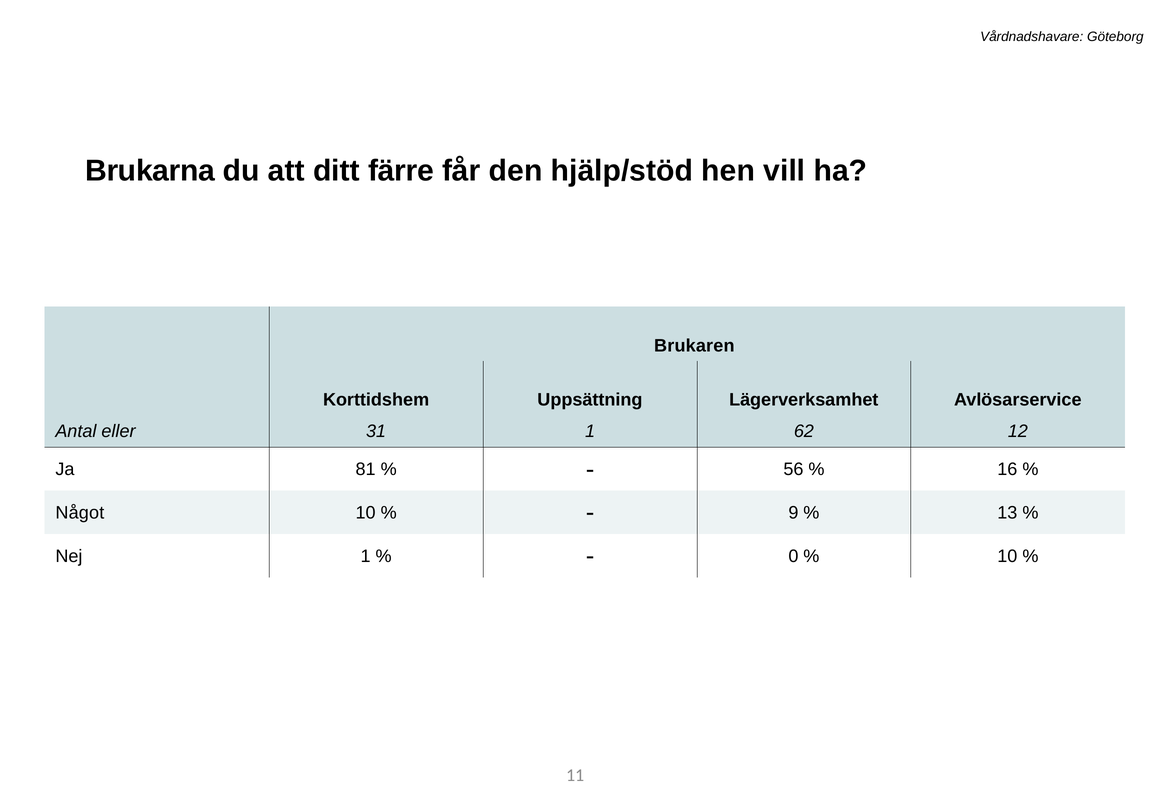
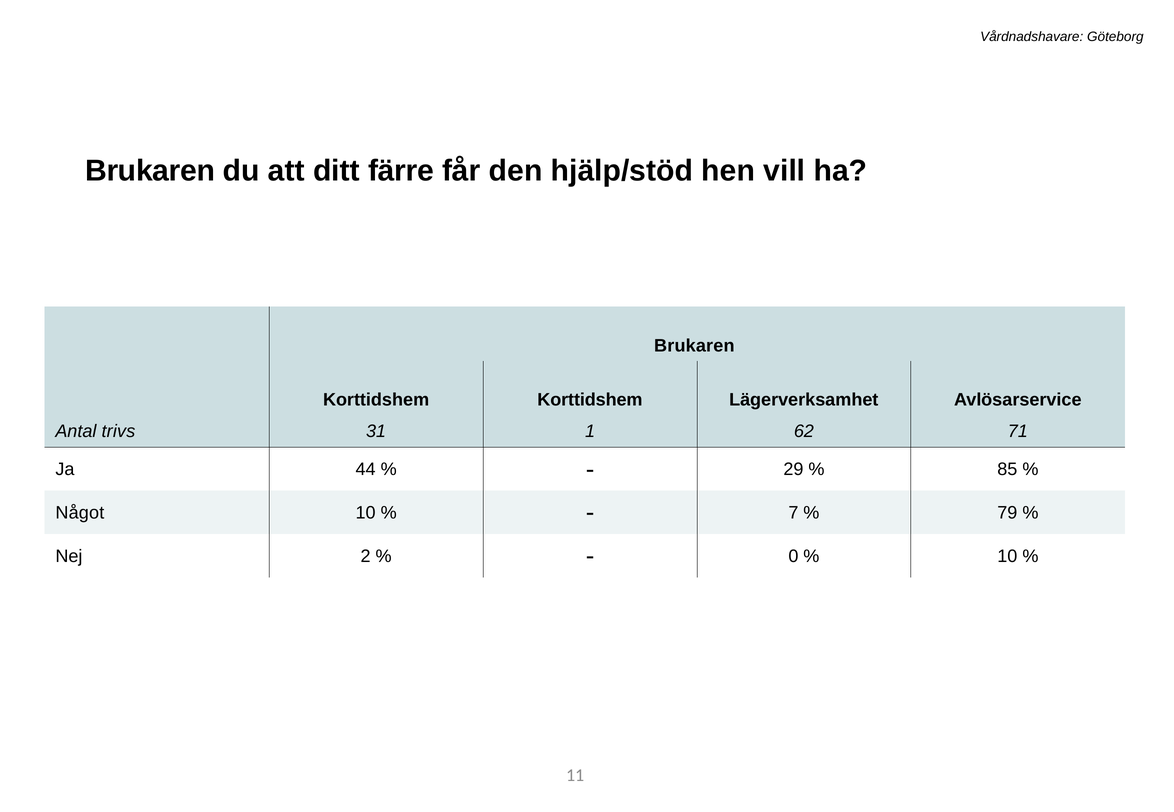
Brukarna at (150, 171): Brukarna -> Brukaren
Korttidshem Uppsättning: Uppsättning -> Korttidshem
eller: eller -> trivs
12: 12 -> 71
81: 81 -> 44
56: 56 -> 29
16: 16 -> 85
9: 9 -> 7
13: 13 -> 79
Nej 1: 1 -> 2
